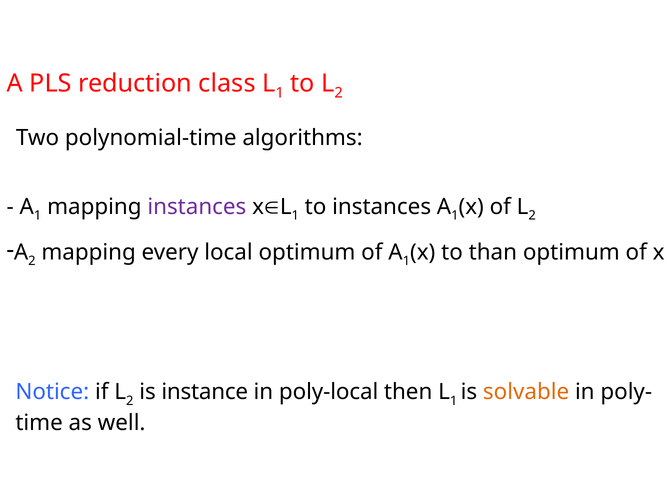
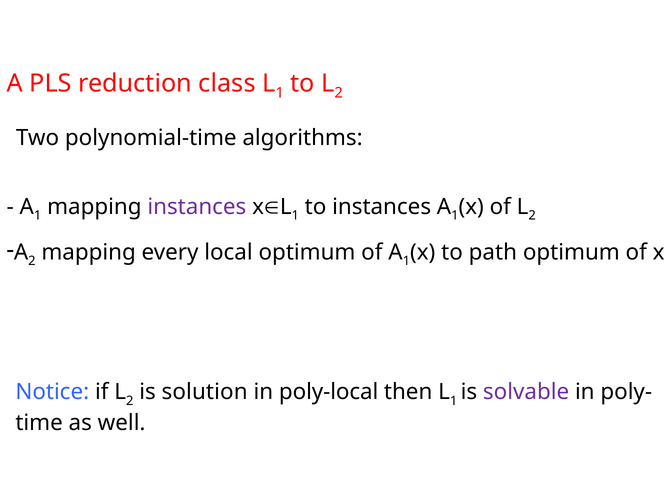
than: than -> path
instance: instance -> solution
solvable colour: orange -> purple
